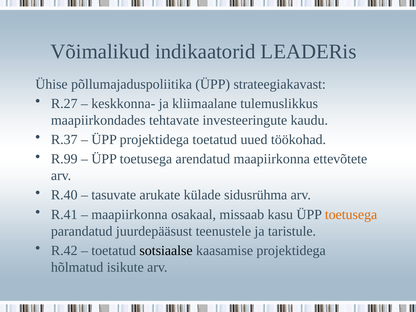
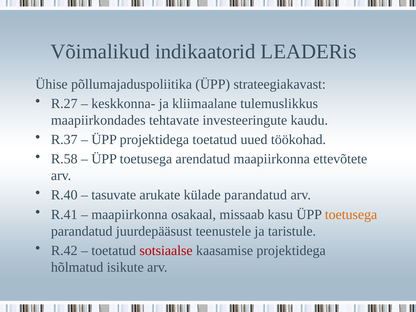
R.99: R.99 -> R.58
külade sidusrühma: sidusrühma -> parandatud
sotsiaalse colour: black -> red
